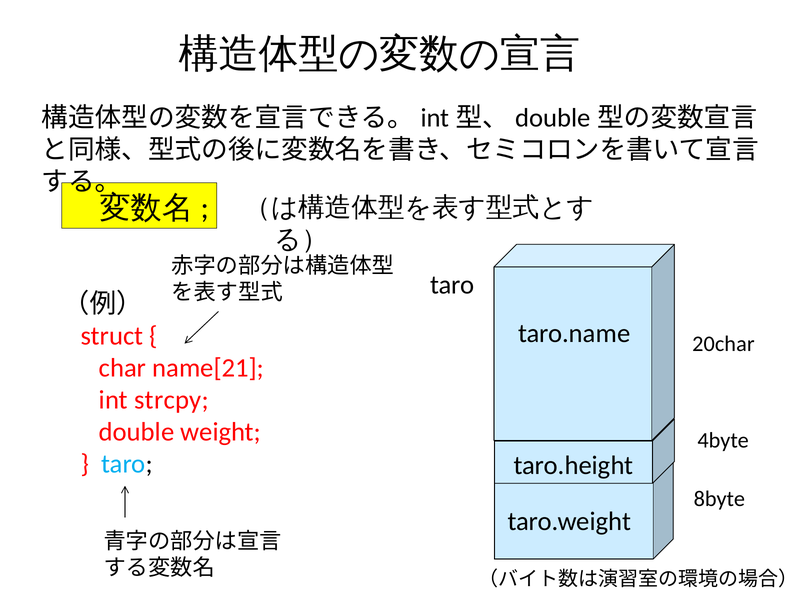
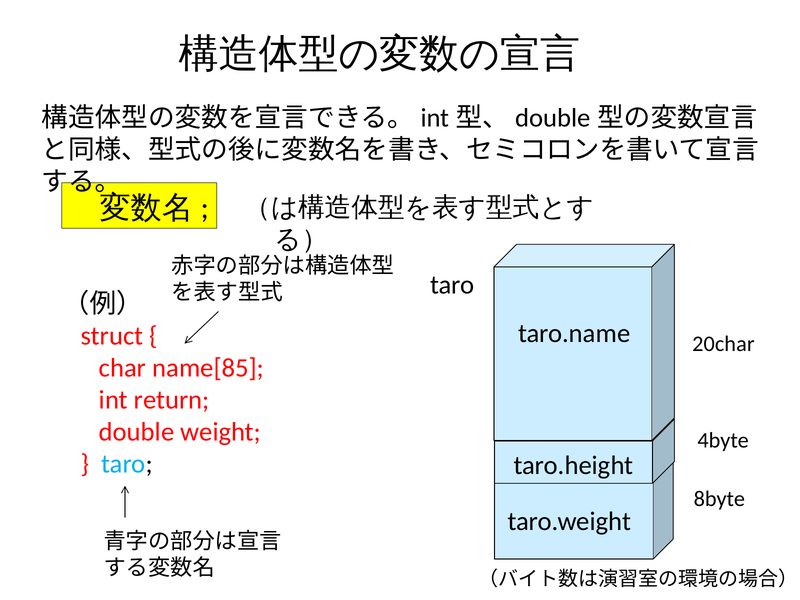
name[21: name[21 -> name[85
strcpy: strcpy -> return
